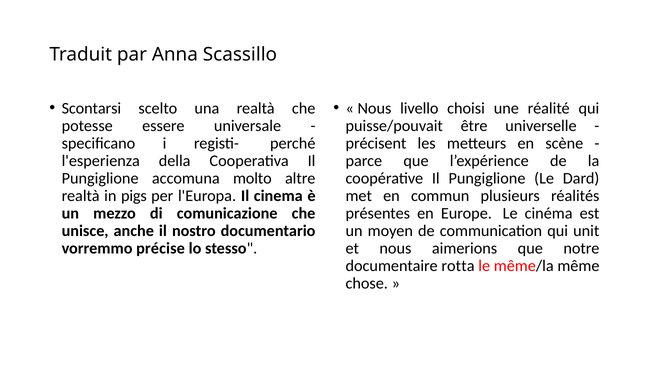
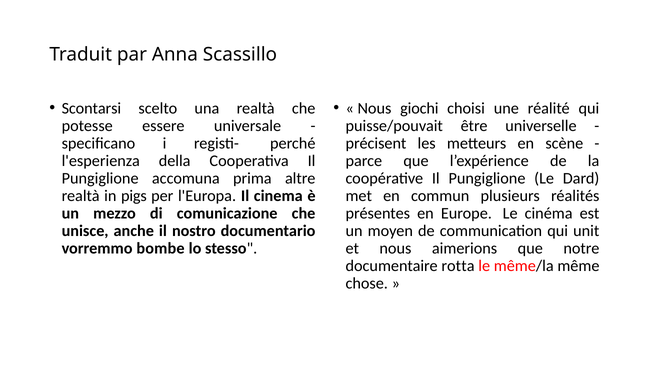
livello: livello -> giochi
molto: molto -> prima
précise: précise -> bombe
